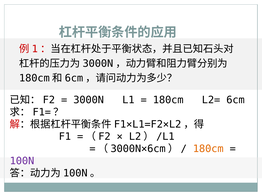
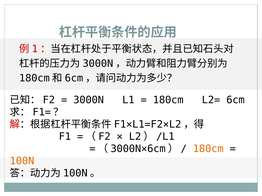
100N colour: purple -> orange
